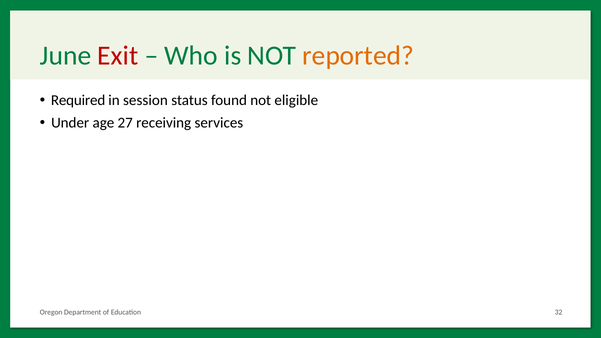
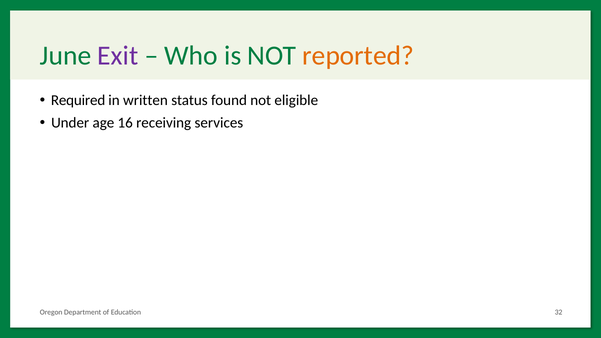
Exit colour: red -> purple
session: session -> written
27: 27 -> 16
